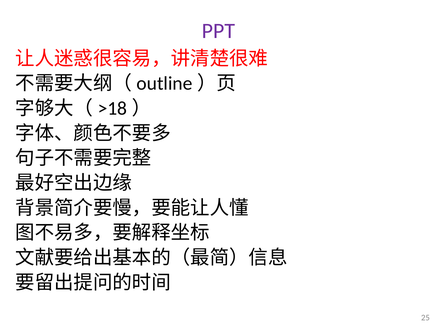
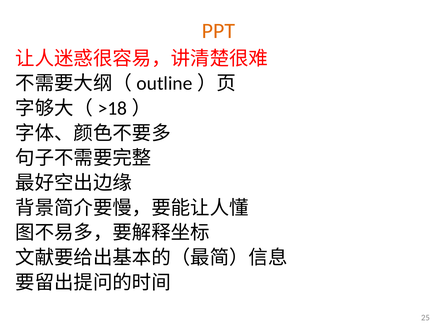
PPT colour: purple -> orange
